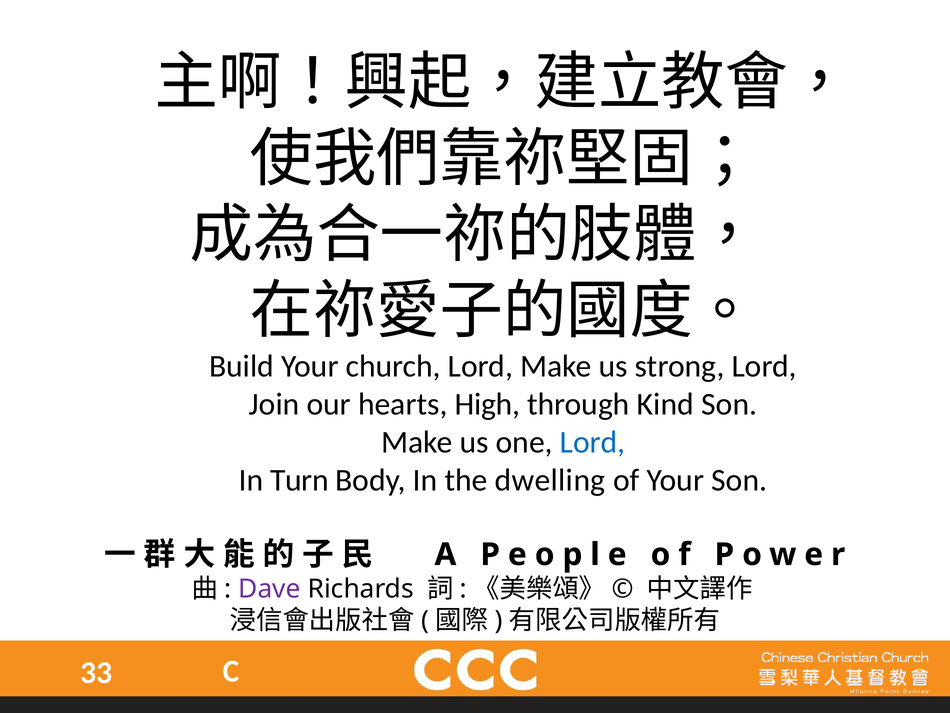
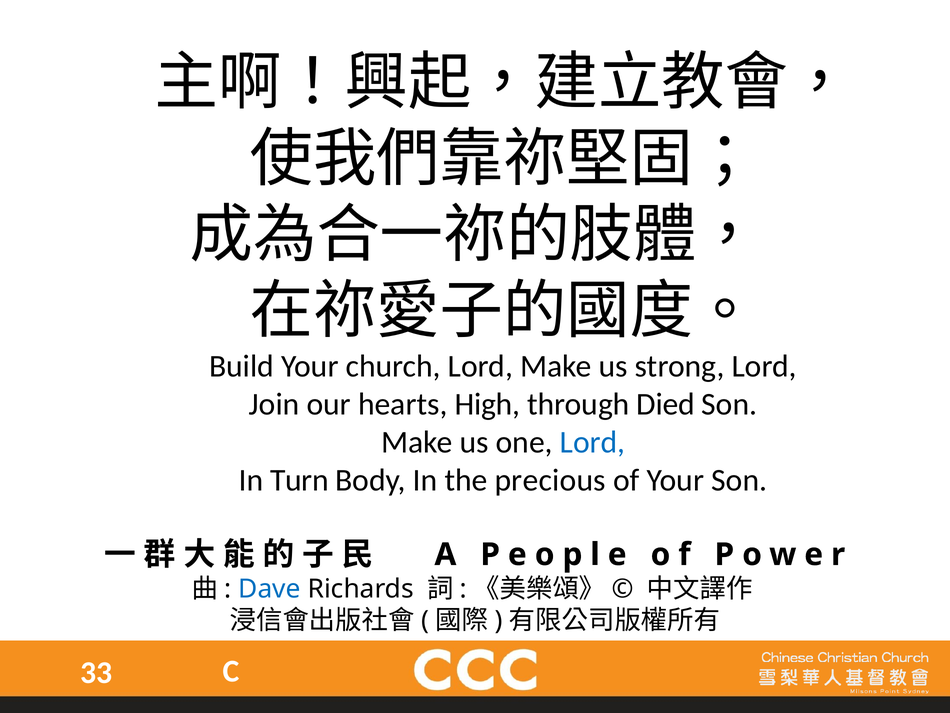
Kind: Kind -> Died
dwelling: dwelling -> precious
Dave colour: purple -> blue
